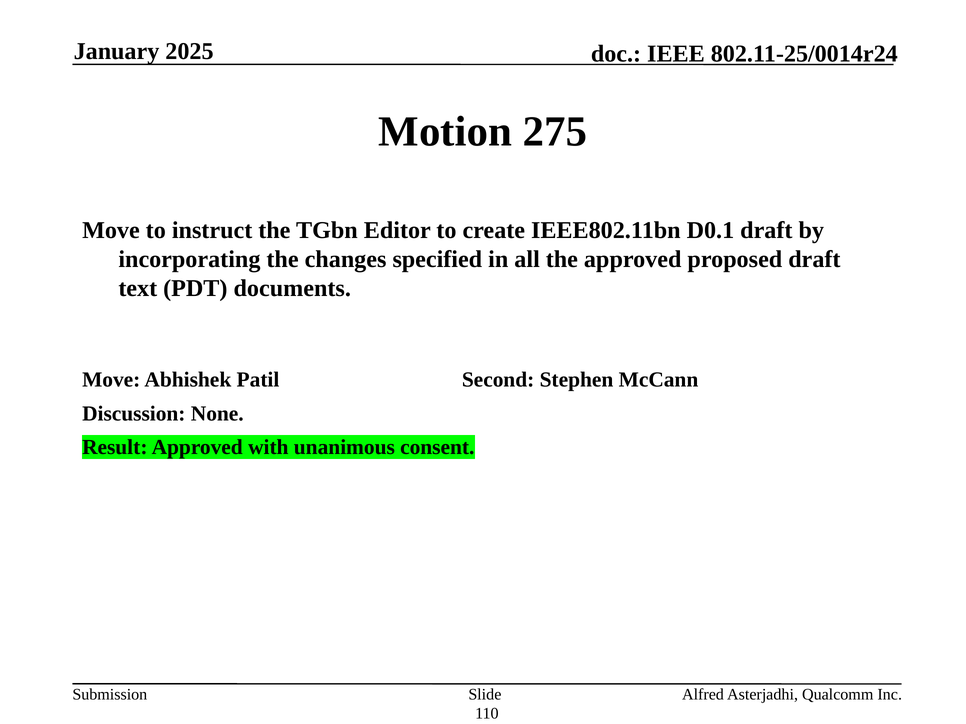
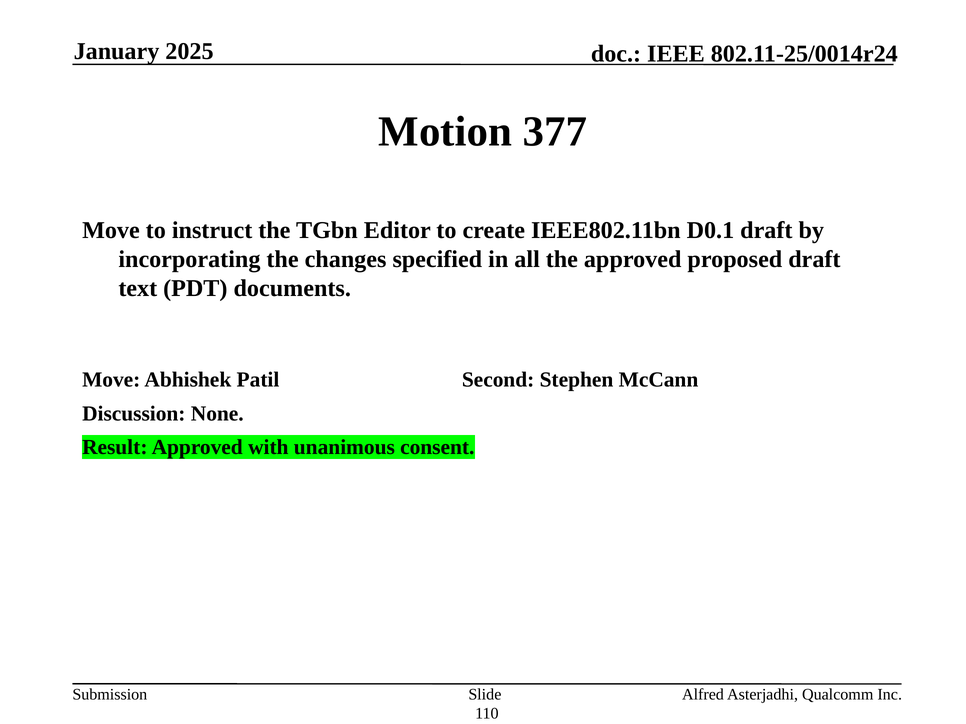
275: 275 -> 377
